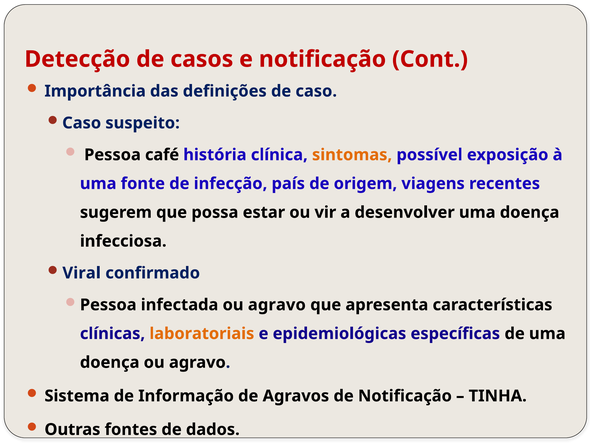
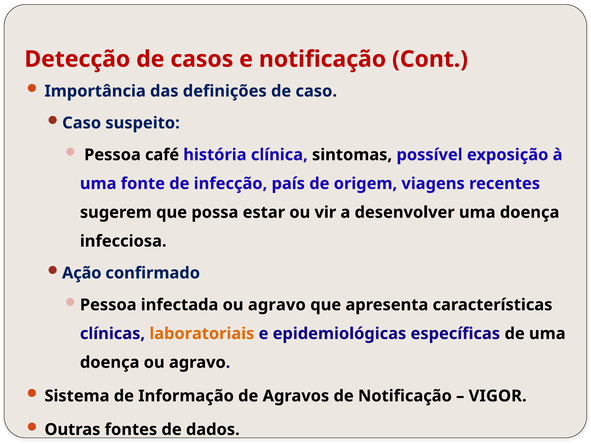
sintomas colour: orange -> black
Viral: Viral -> Ação
TINHA: TINHA -> VIGOR
